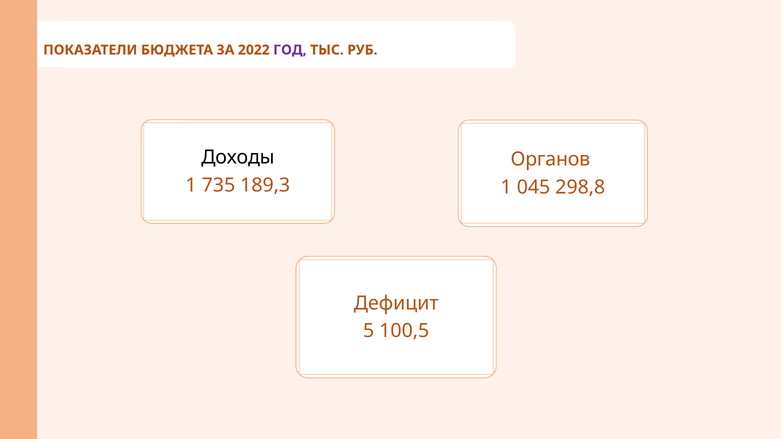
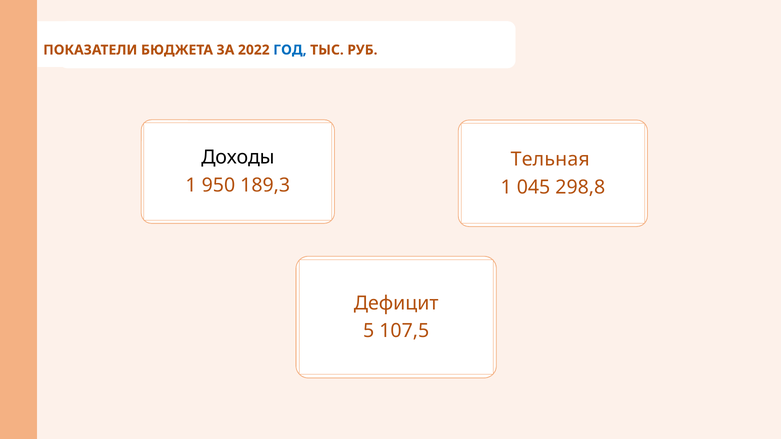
ГОД colour: purple -> blue
Органов: Органов -> Тельная
735: 735 -> 950
100,5: 100,5 -> 107,5
